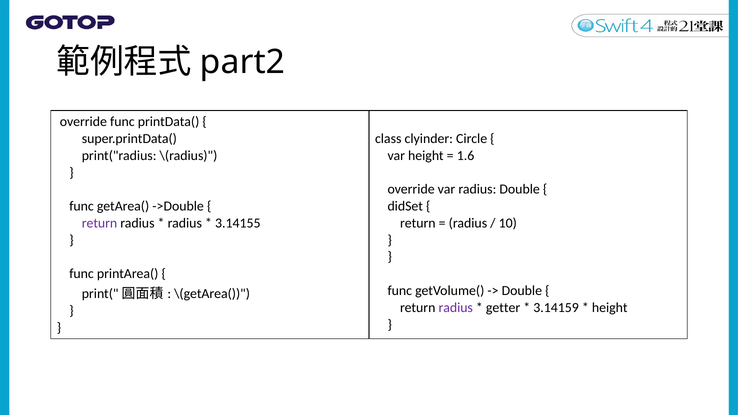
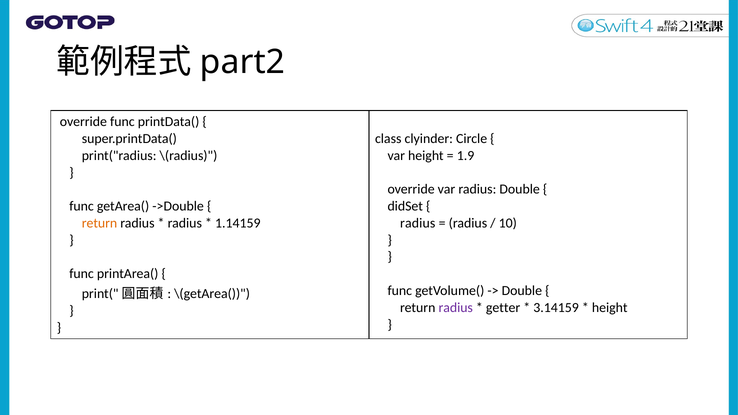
1.6: 1.6 -> 1.9
return at (99, 223) colour: purple -> orange
3.14155: 3.14155 -> 1.14159
return at (418, 223): return -> radius
